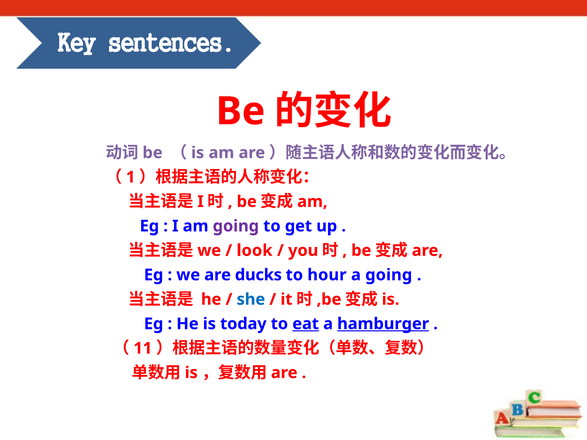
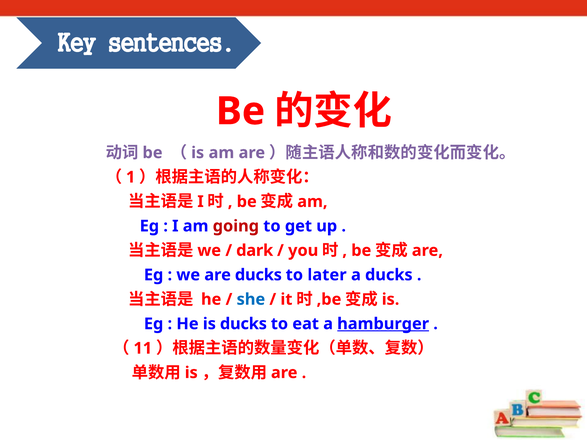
going at (236, 226) colour: purple -> red
look: look -> dark
hour: hour -> later
a going: going -> ducks
is today: today -> ducks
eat underline: present -> none
